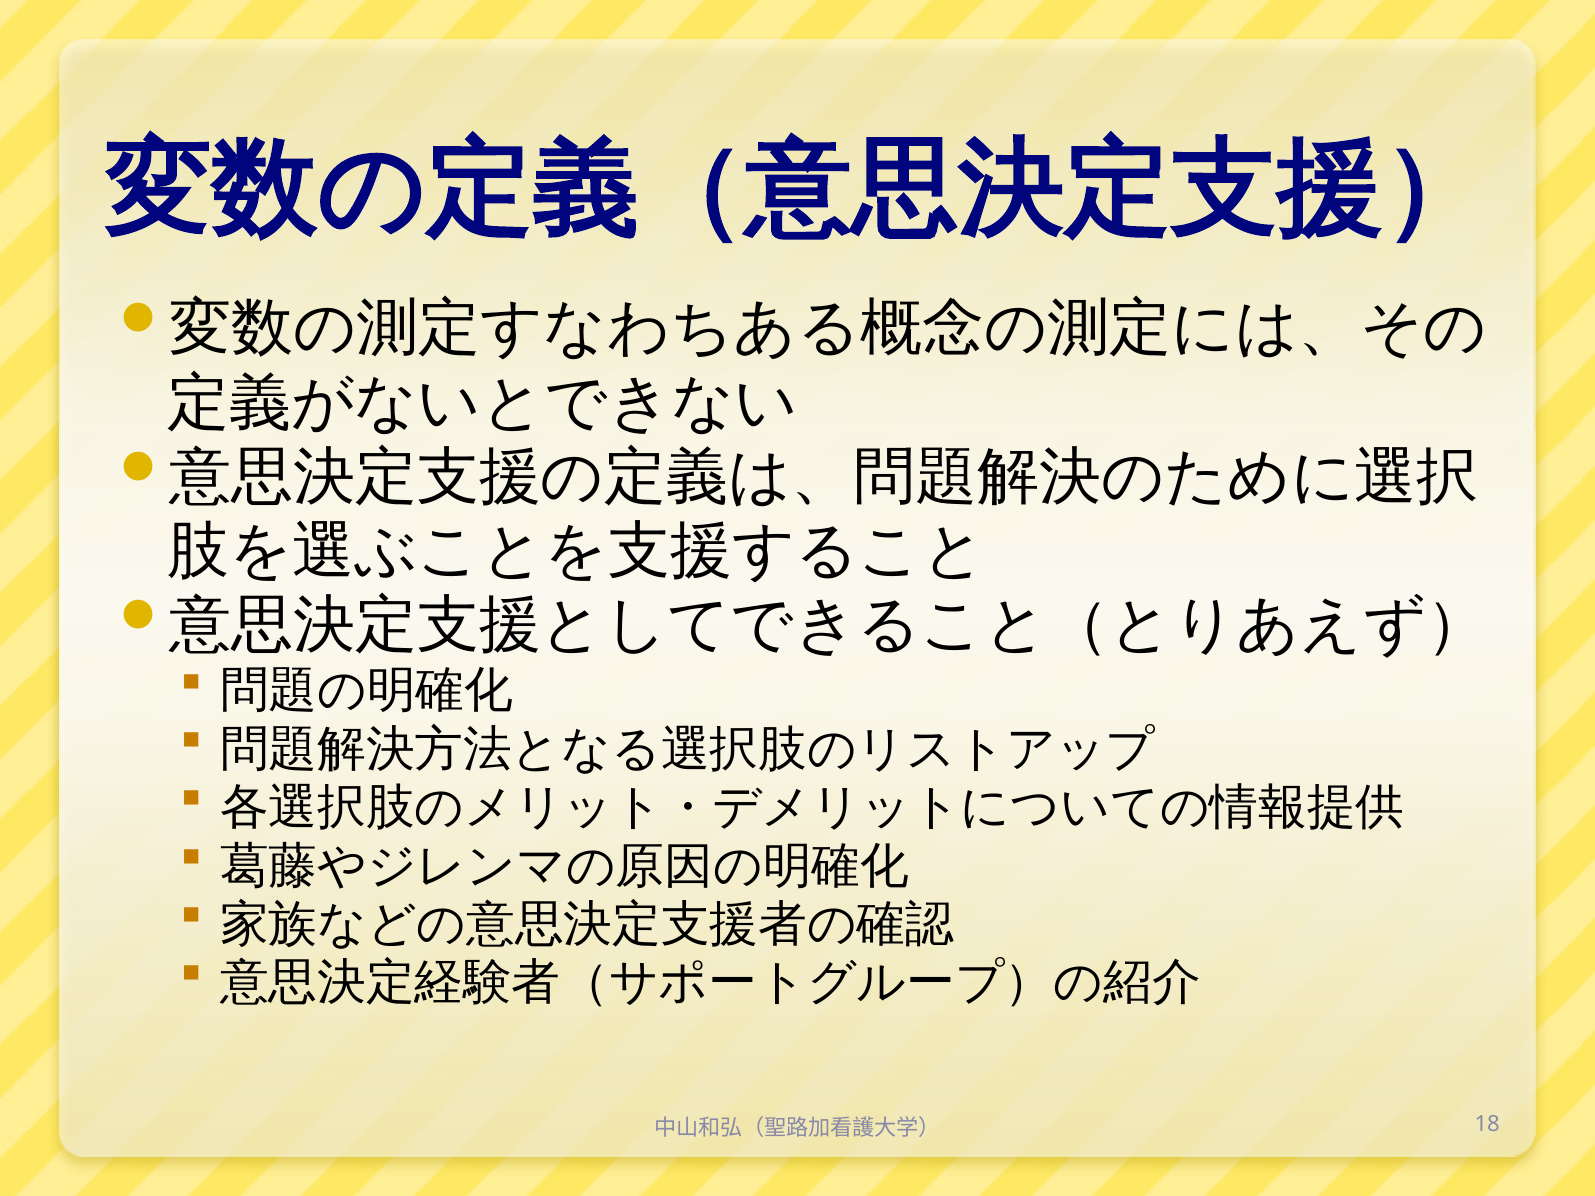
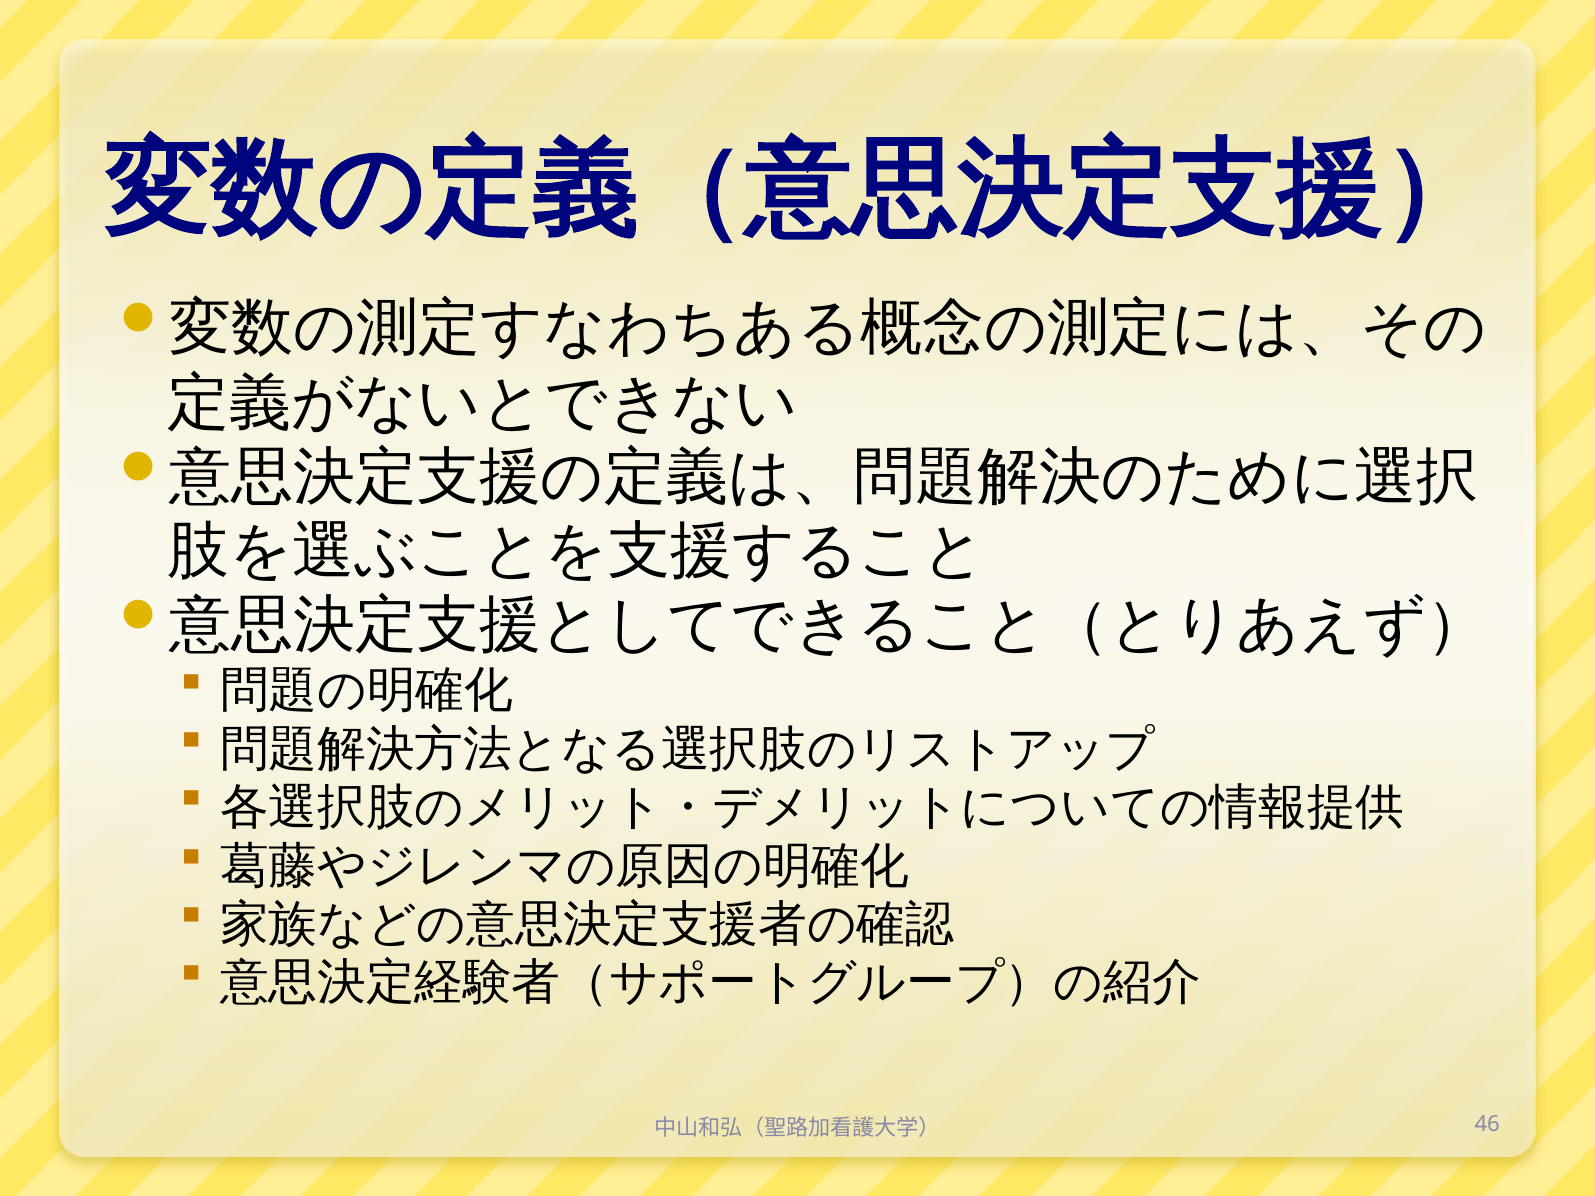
18: 18 -> 46
